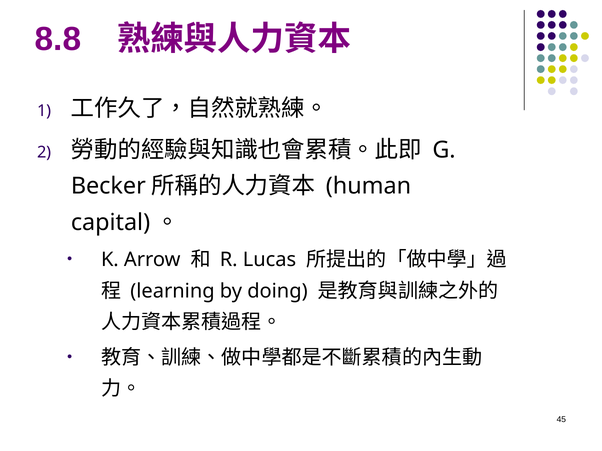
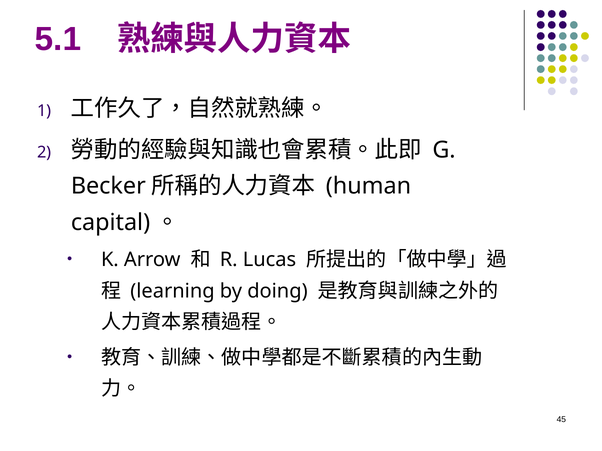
8.8: 8.8 -> 5.1
